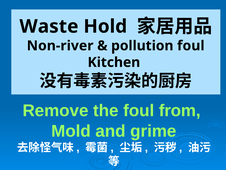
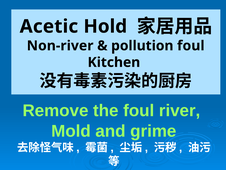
Waste: Waste -> Acetic
from: from -> river
